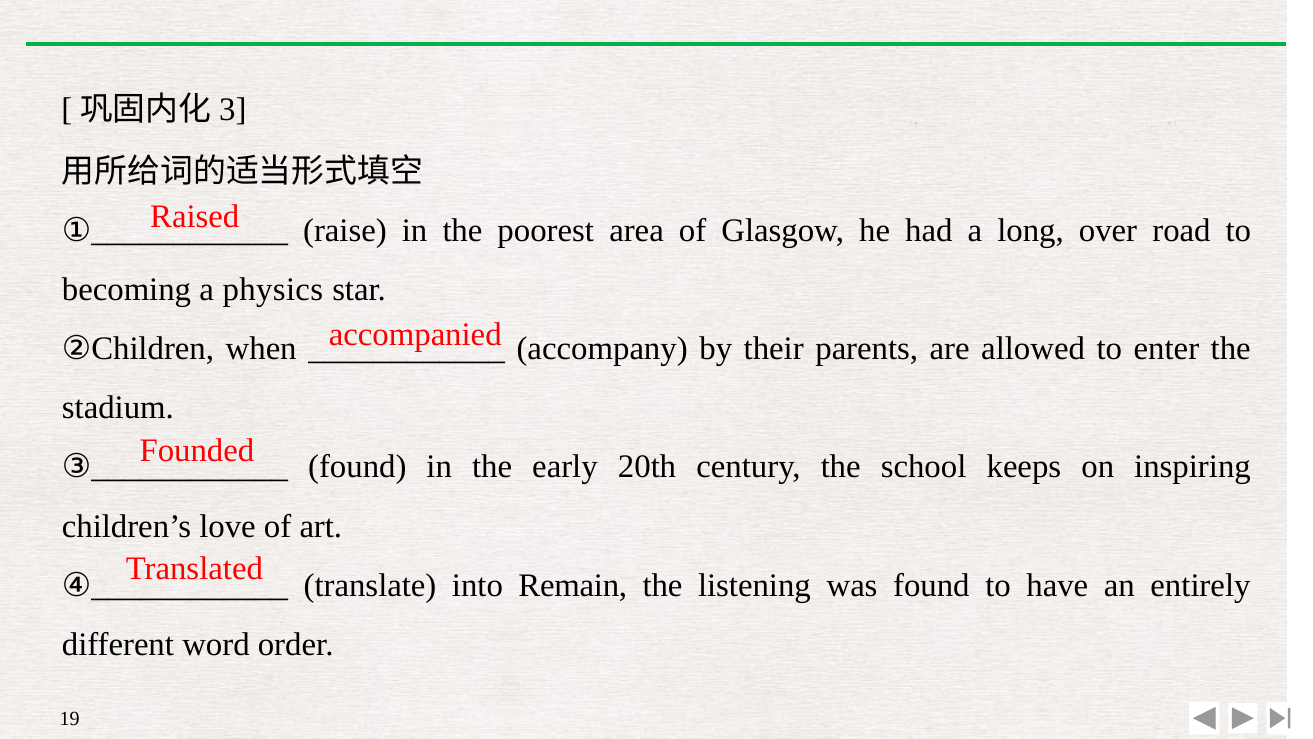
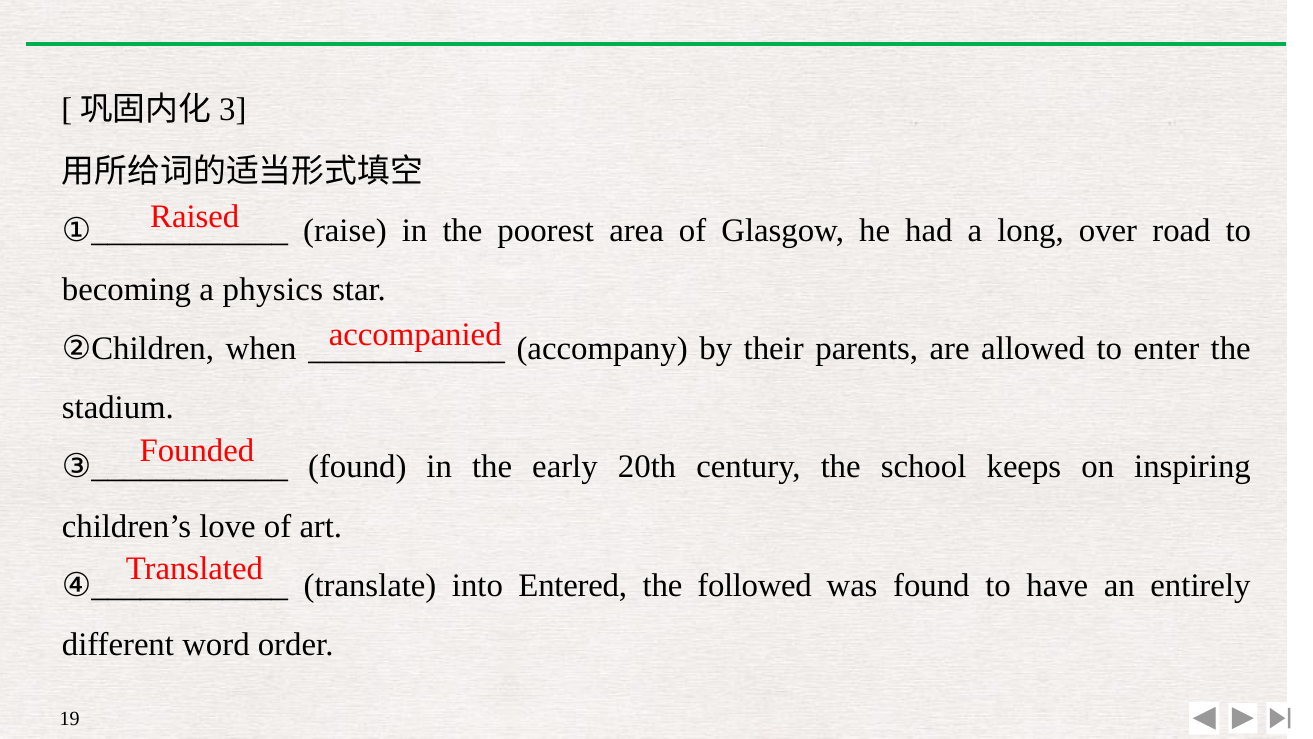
Remain: Remain -> Entered
listening: listening -> followed
